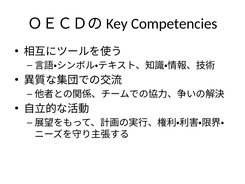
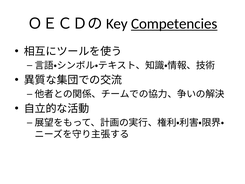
Competencies underline: none -> present
